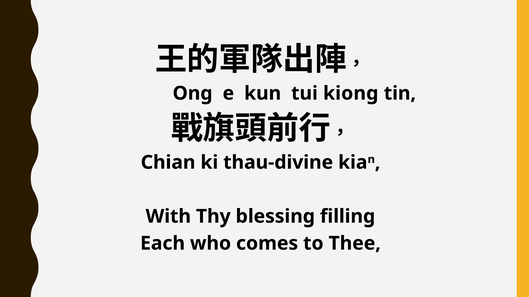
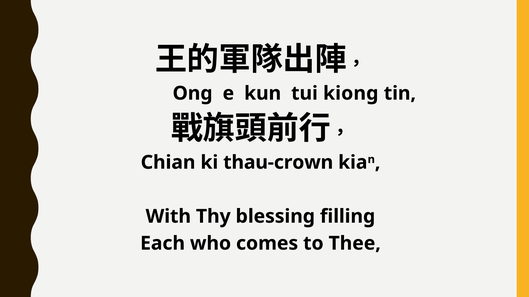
thau-divine: thau-divine -> thau-crown
